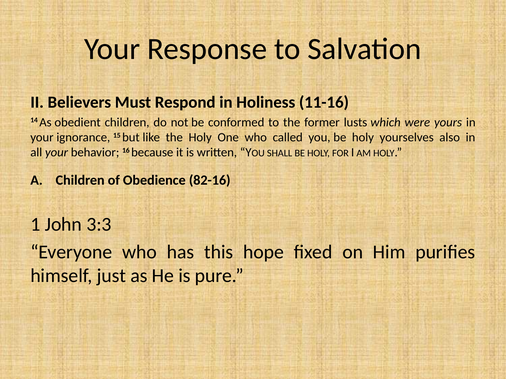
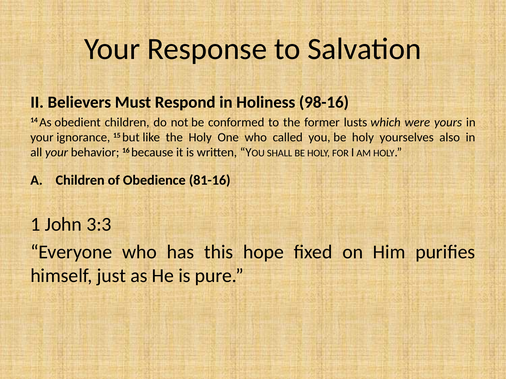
11-16: 11-16 -> 98-16
82-16: 82-16 -> 81-16
